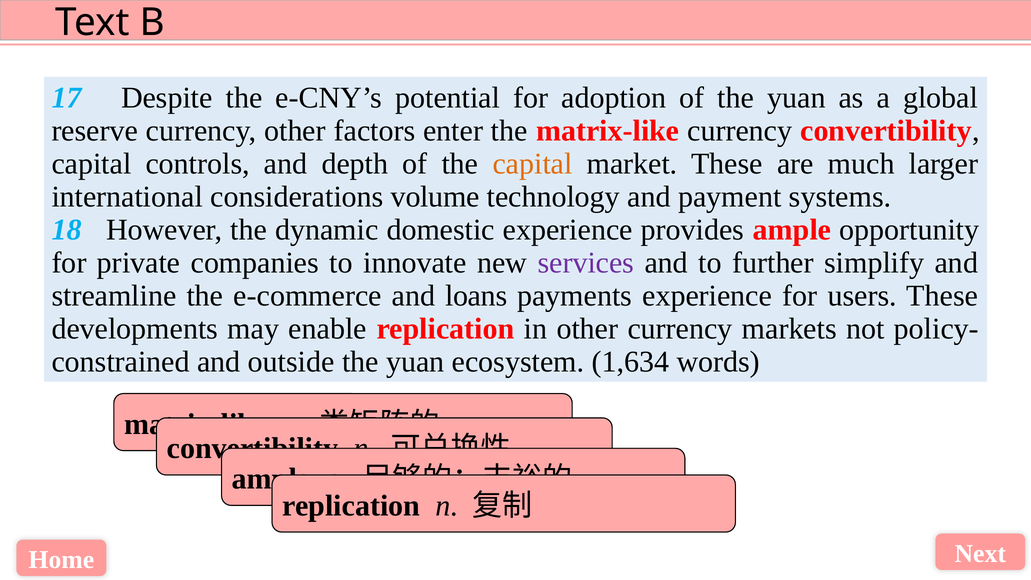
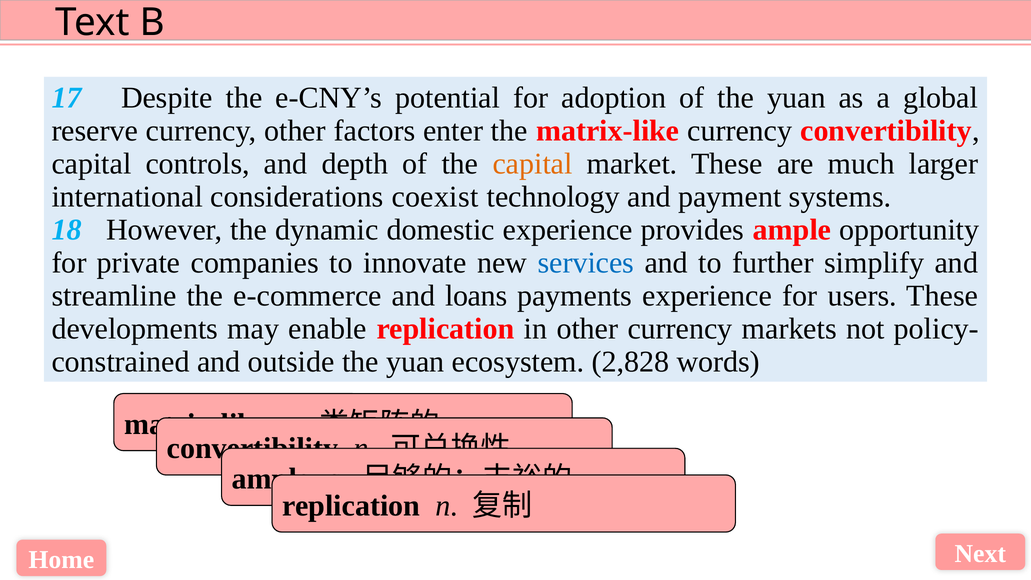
volume: volume -> coexist
services colour: purple -> blue
1,634: 1,634 -> 2,828
